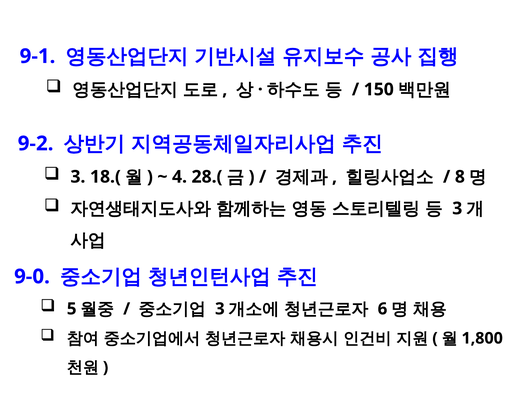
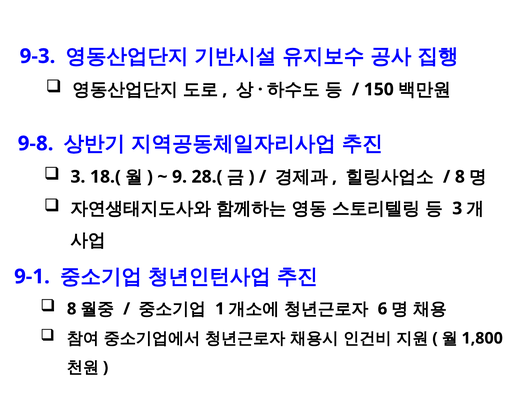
9-1: 9-1 -> 9-3
9-2: 9-2 -> 9-8
4: 4 -> 9
9-0: 9-0 -> 9-1
5 at (72, 308): 5 -> 8
3 at (220, 308): 3 -> 1
